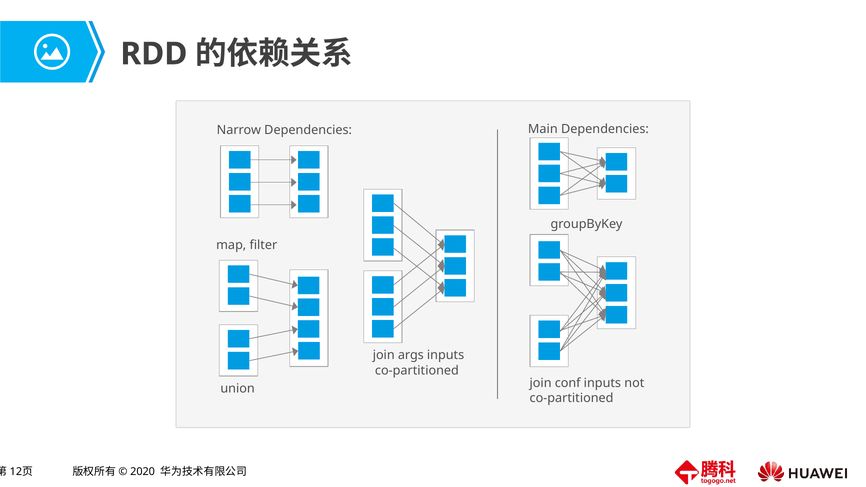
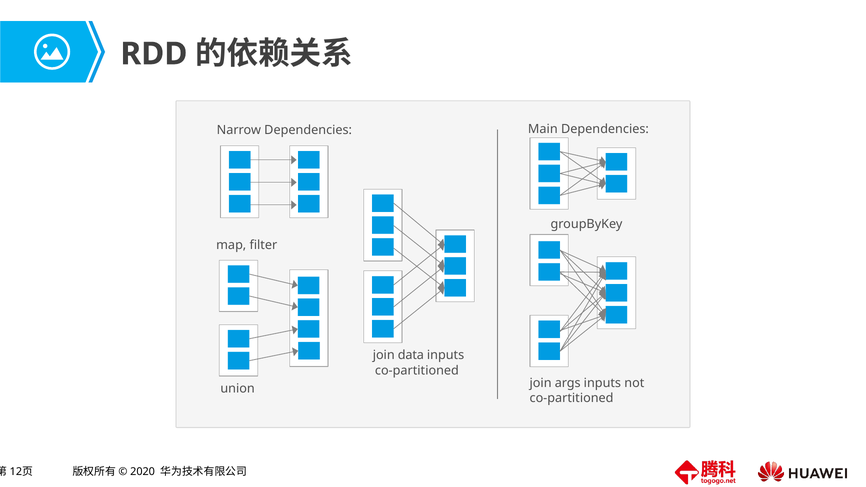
args: args -> data
conf: conf -> args
